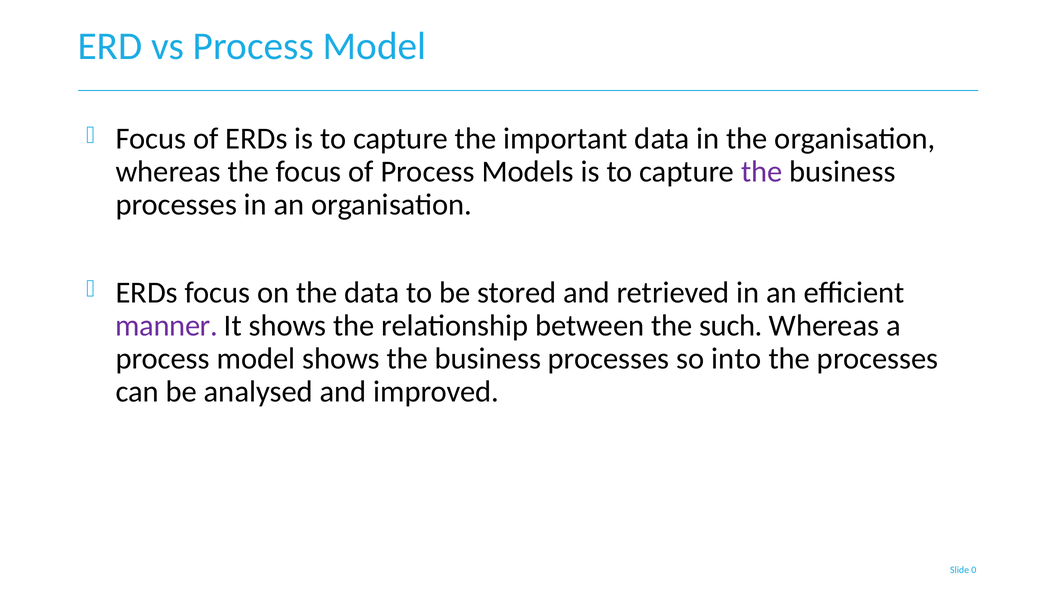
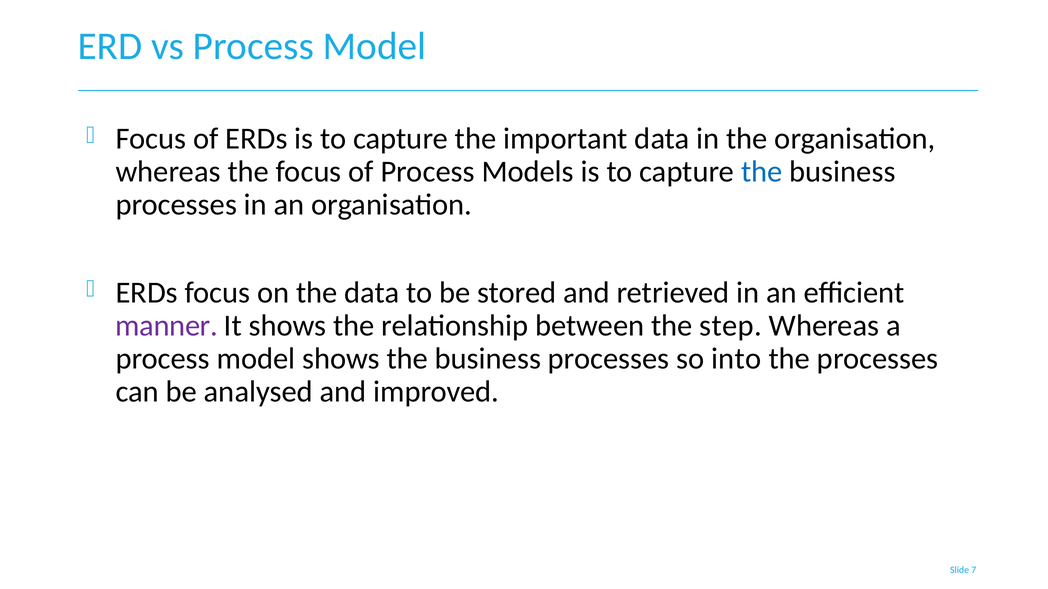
the at (762, 172) colour: purple -> blue
such: such -> step
0: 0 -> 7
